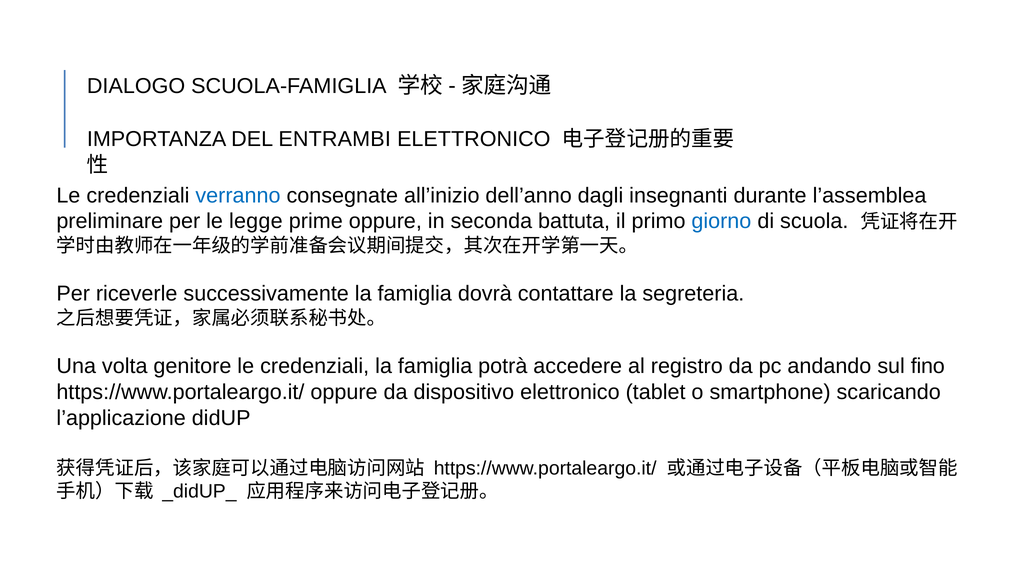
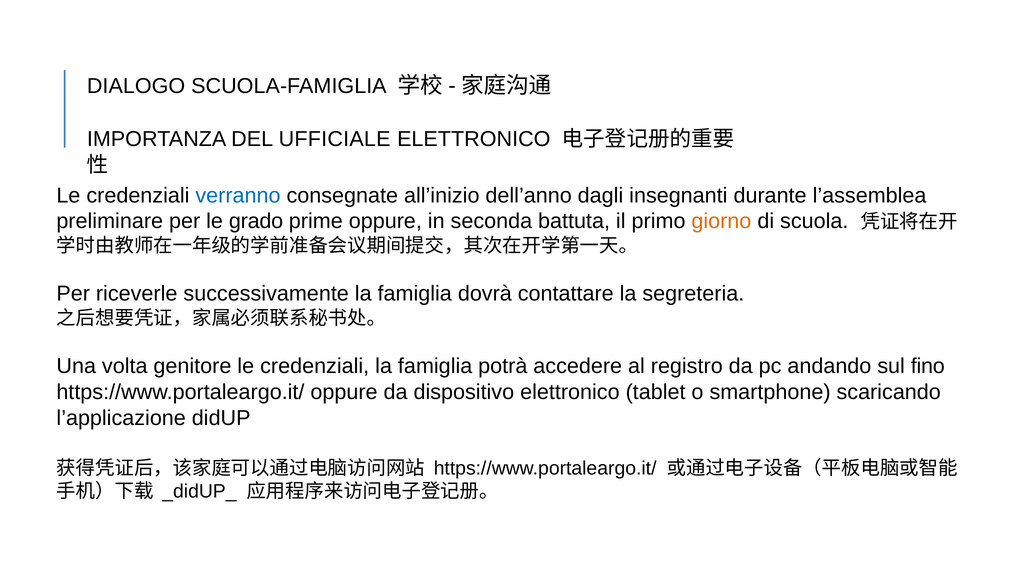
ENTRAMBI: ENTRAMBI -> UFFICIALE
legge: legge -> grado
giorno colour: blue -> orange
